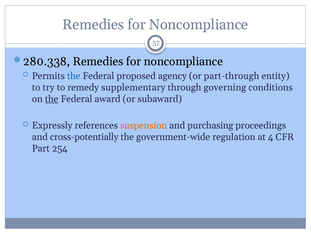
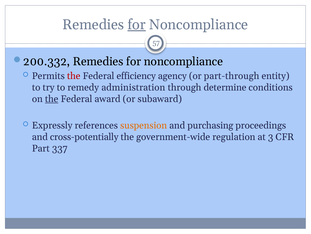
for at (137, 24) underline: none -> present
280.338: 280.338 -> 200.332
the at (74, 76) colour: blue -> red
proposed: proposed -> efficiency
supplementary: supplementary -> administration
governing: governing -> determine
4: 4 -> 3
254: 254 -> 337
